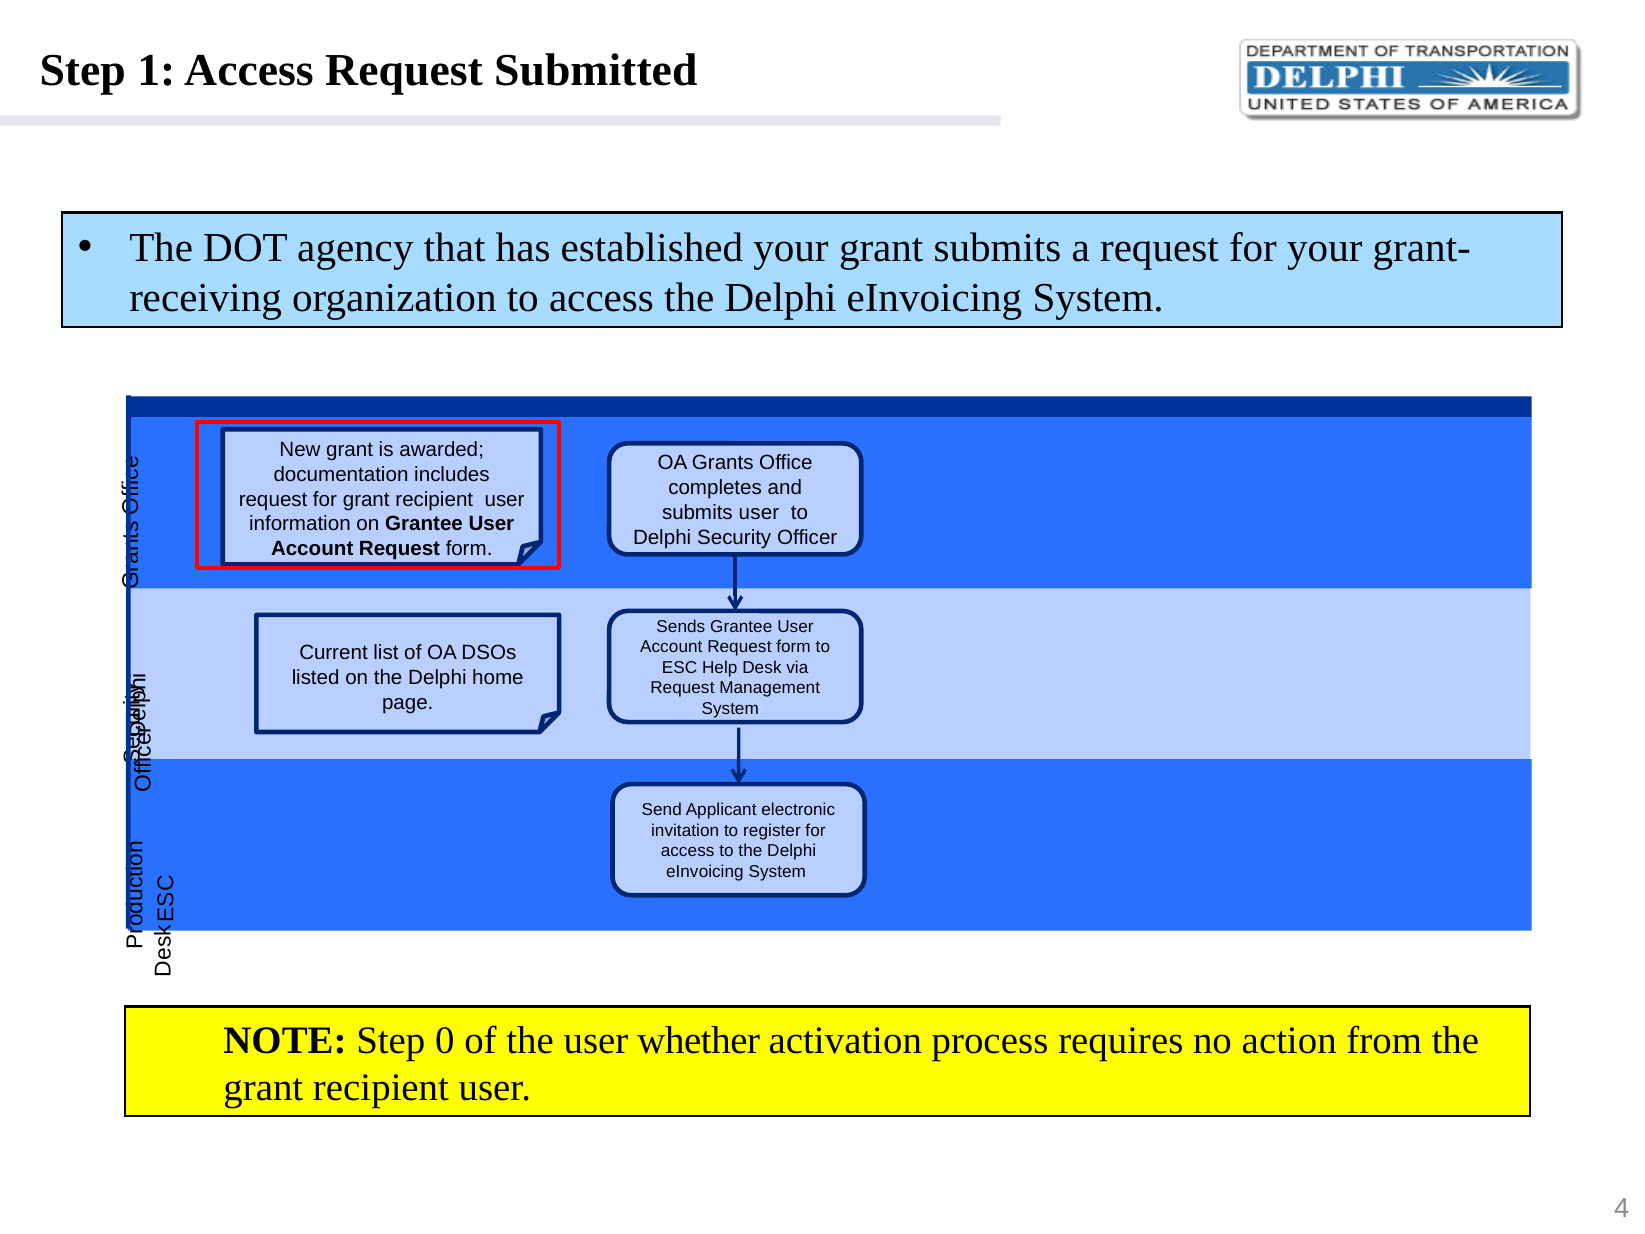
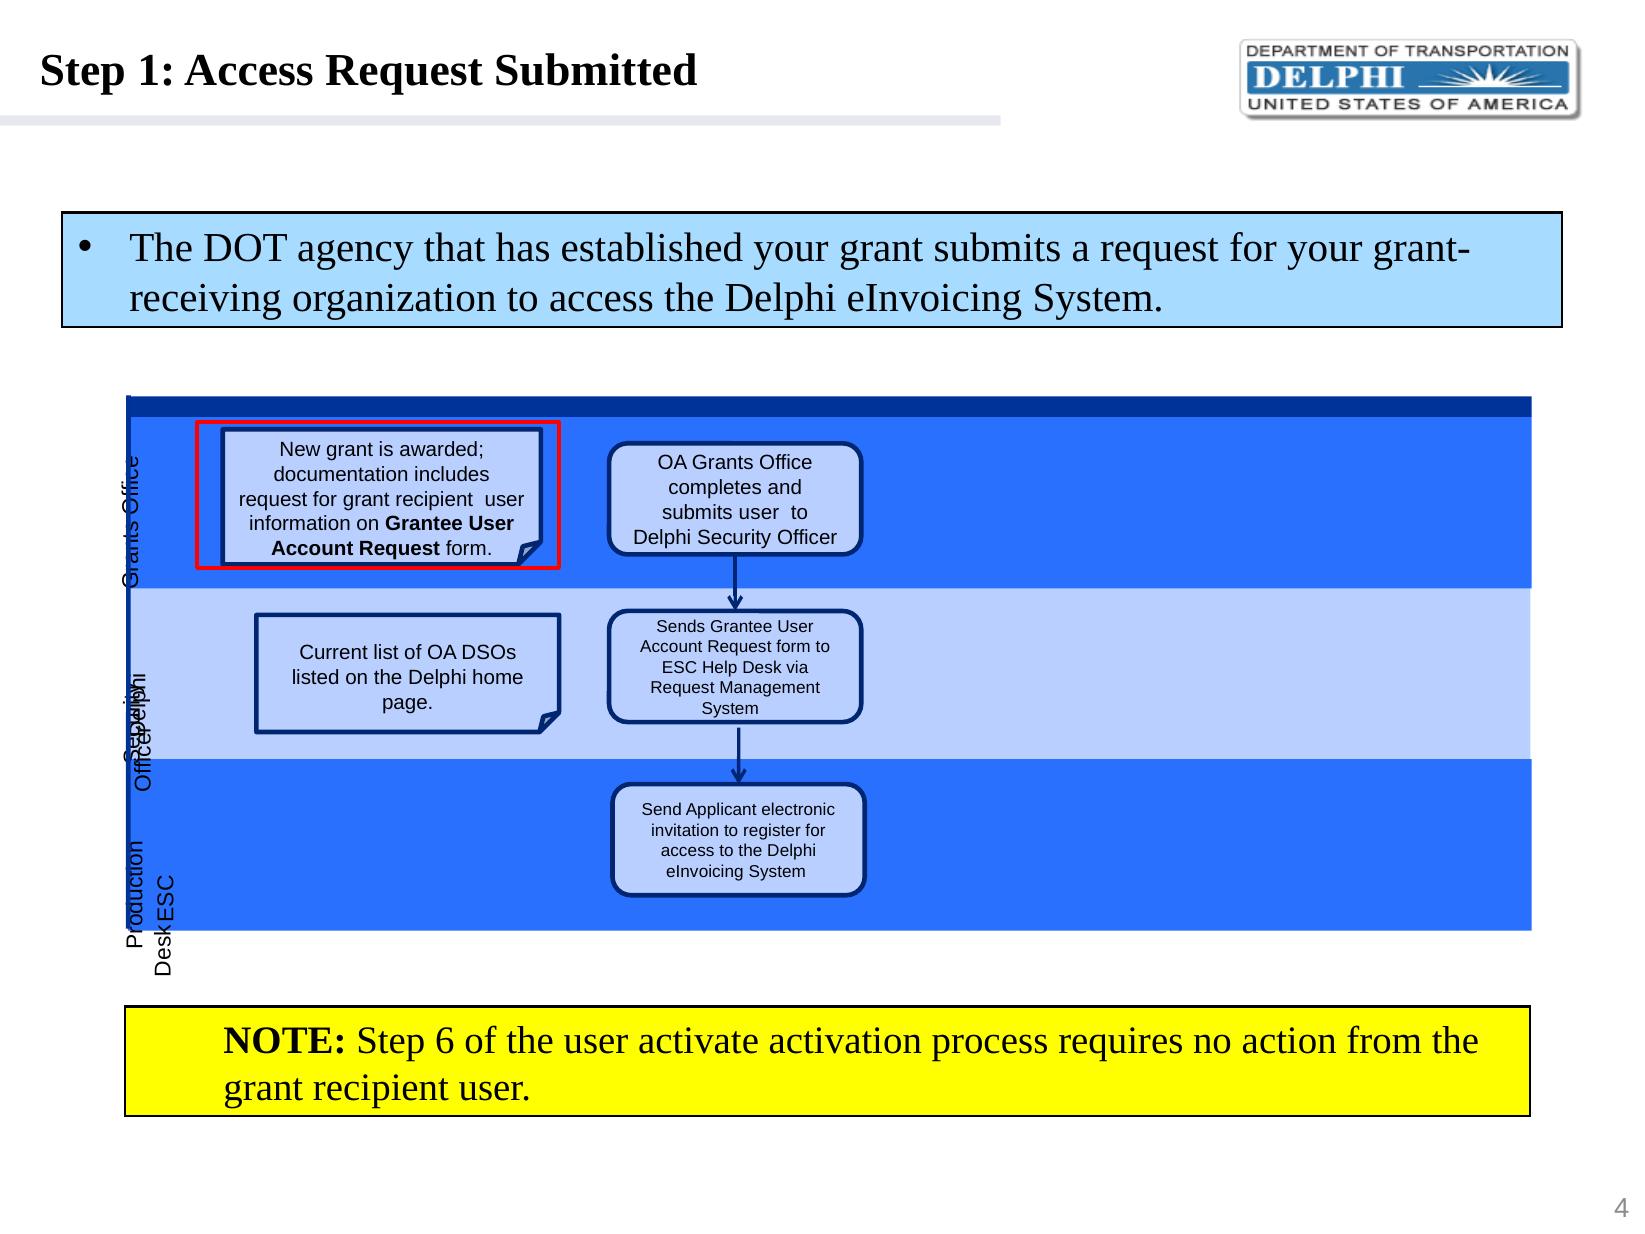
0: 0 -> 6
whether: whether -> activate
